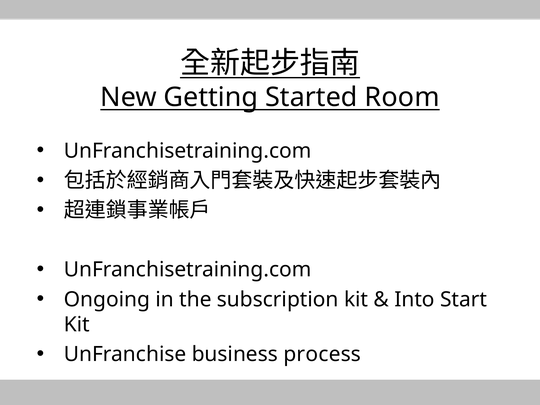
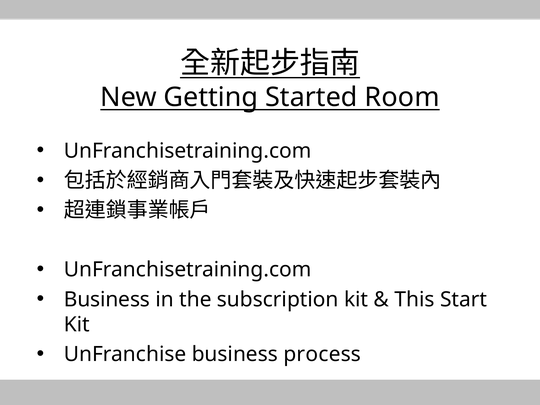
Ongoing at (107, 299): Ongoing -> Business
Into: Into -> This
